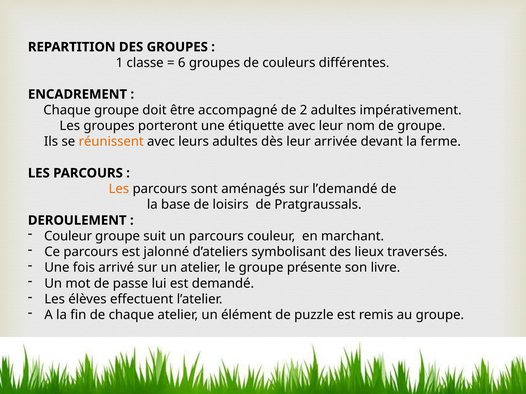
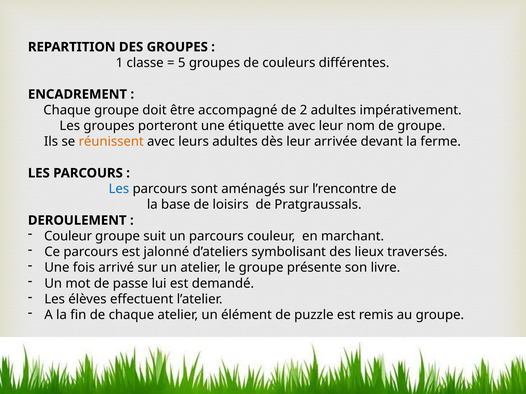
6: 6 -> 5
Les at (119, 189) colour: orange -> blue
l’demandé: l’demandé -> l’rencontre
